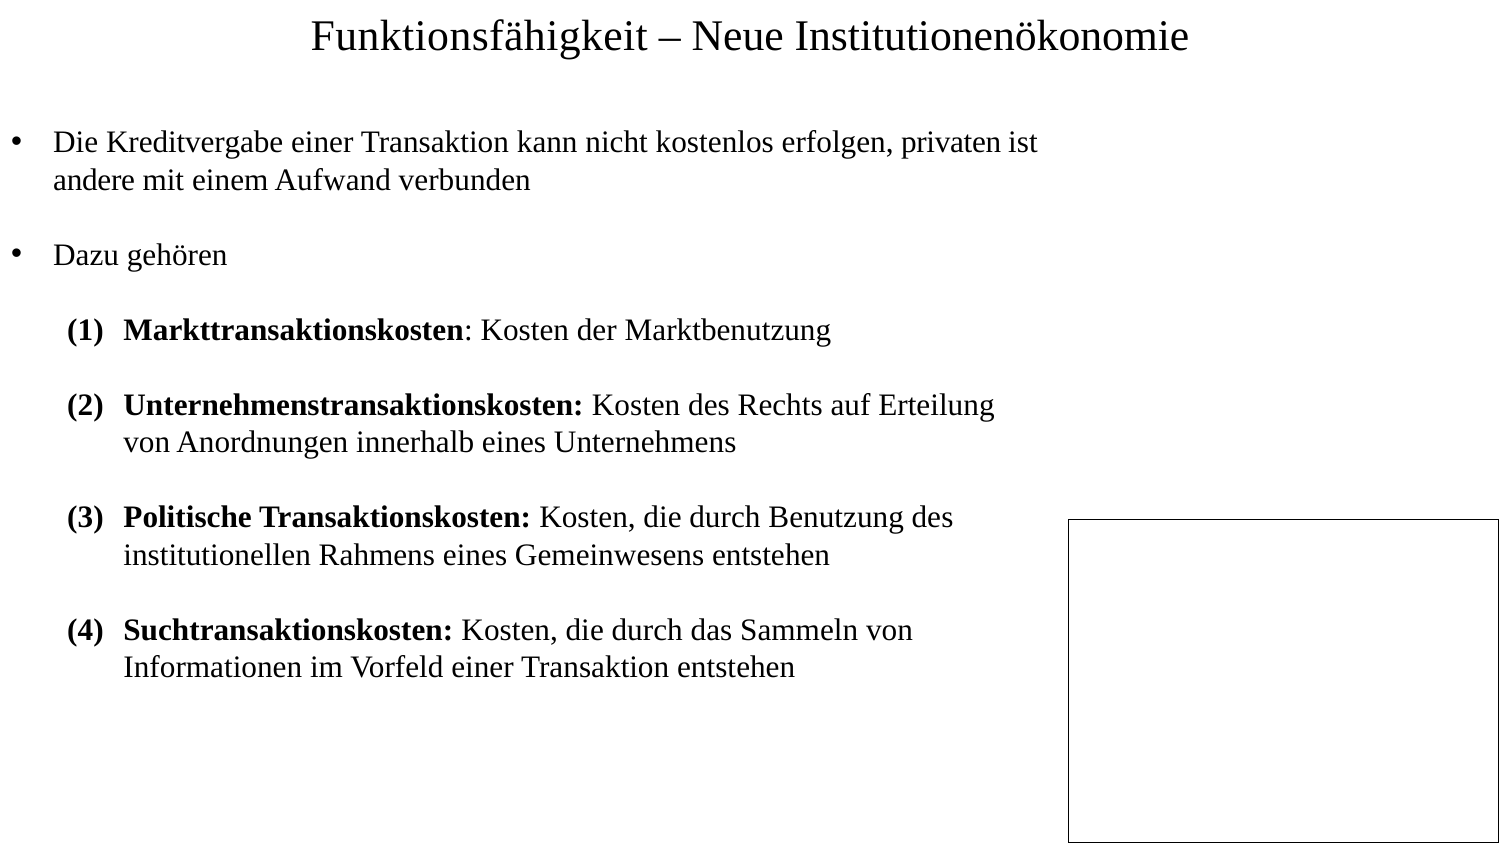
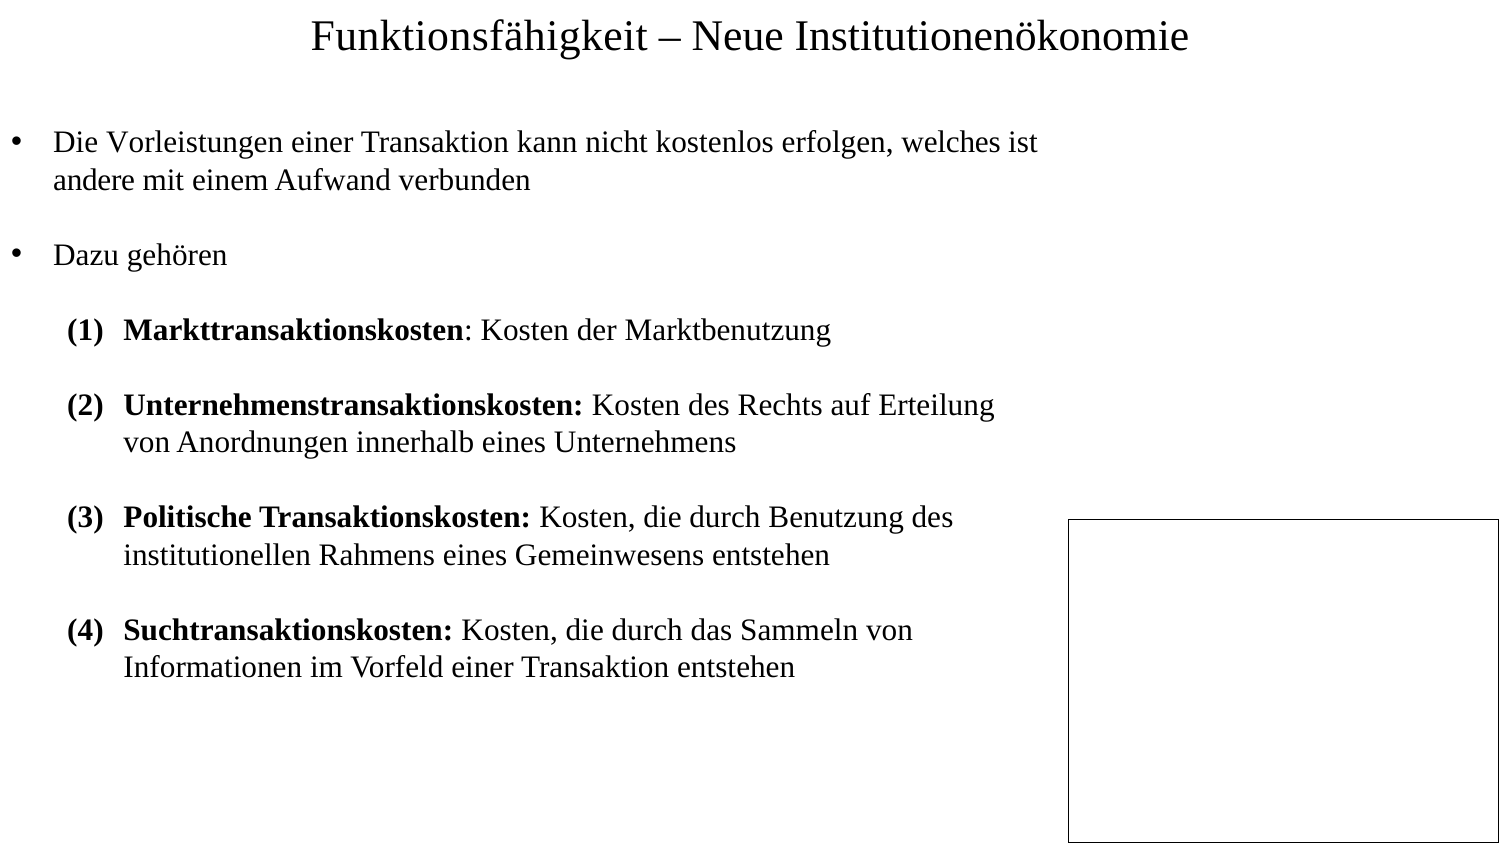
Kreditvergabe: Kreditvergabe -> Vorleistungen
privaten: privaten -> welches
